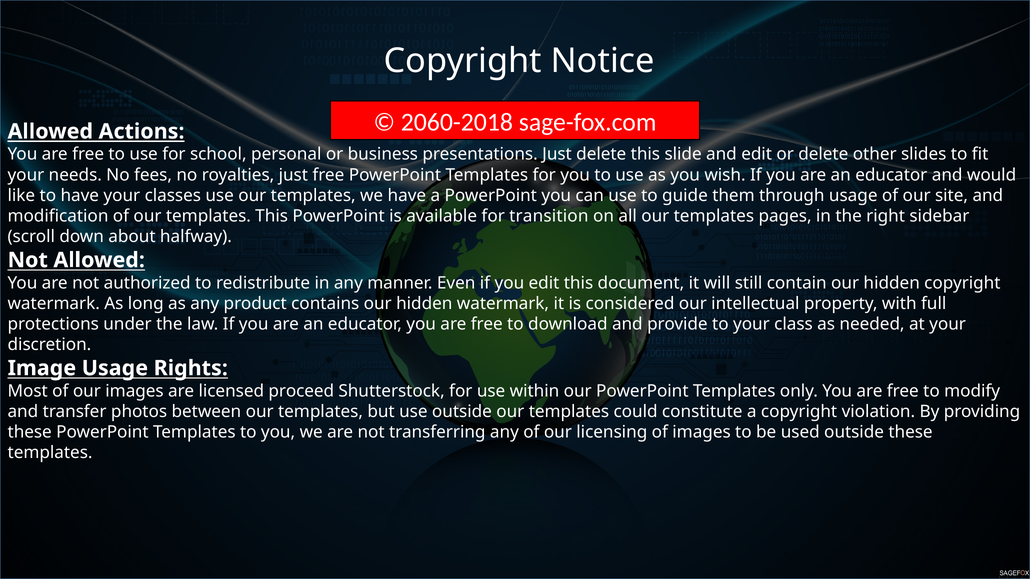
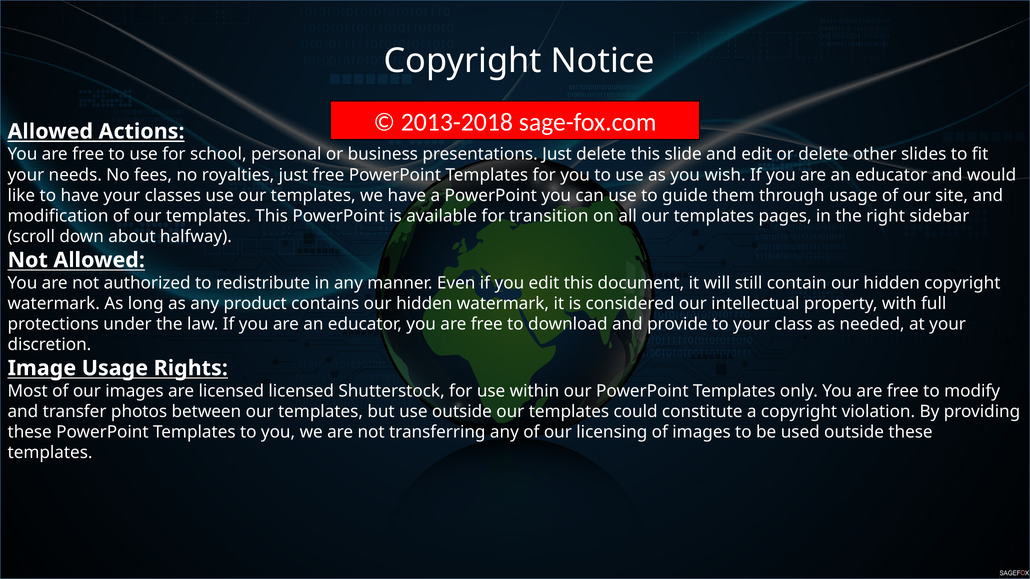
2060-2018: 2060-2018 -> 2013-2018
licensed proceed: proceed -> licensed
